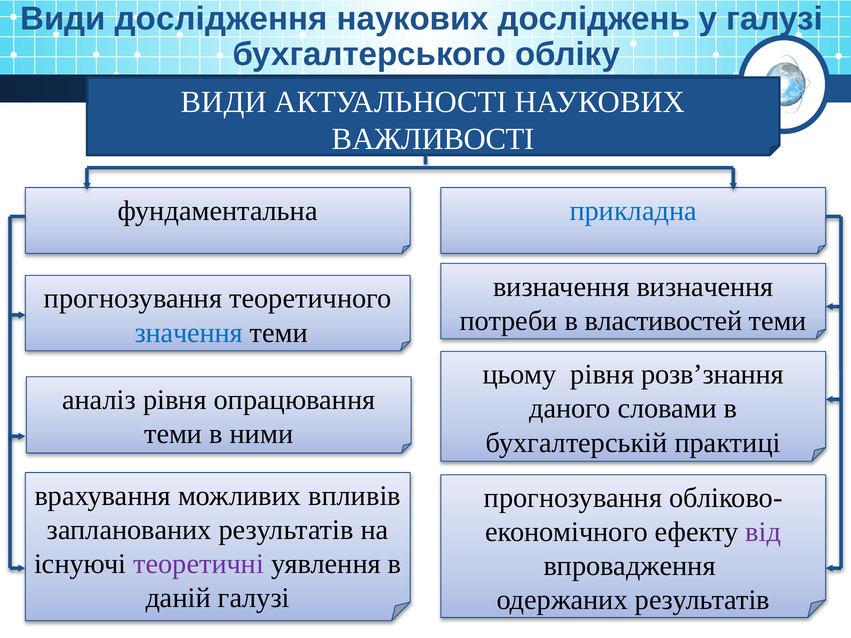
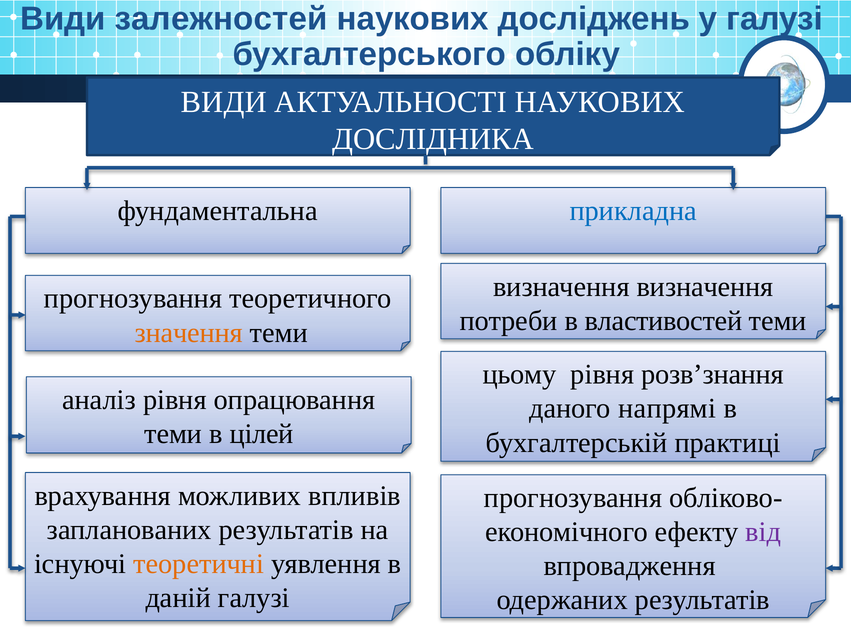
дослідження: дослідження -> залежностей
ВАЖЛИВОСТІ: ВАЖЛИВОСТІ -> ДОСЛІДНИКА
значення colour: blue -> orange
словами: словами -> напрямі
ними: ними -> цілей
теоретичні colour: purple -> orange
